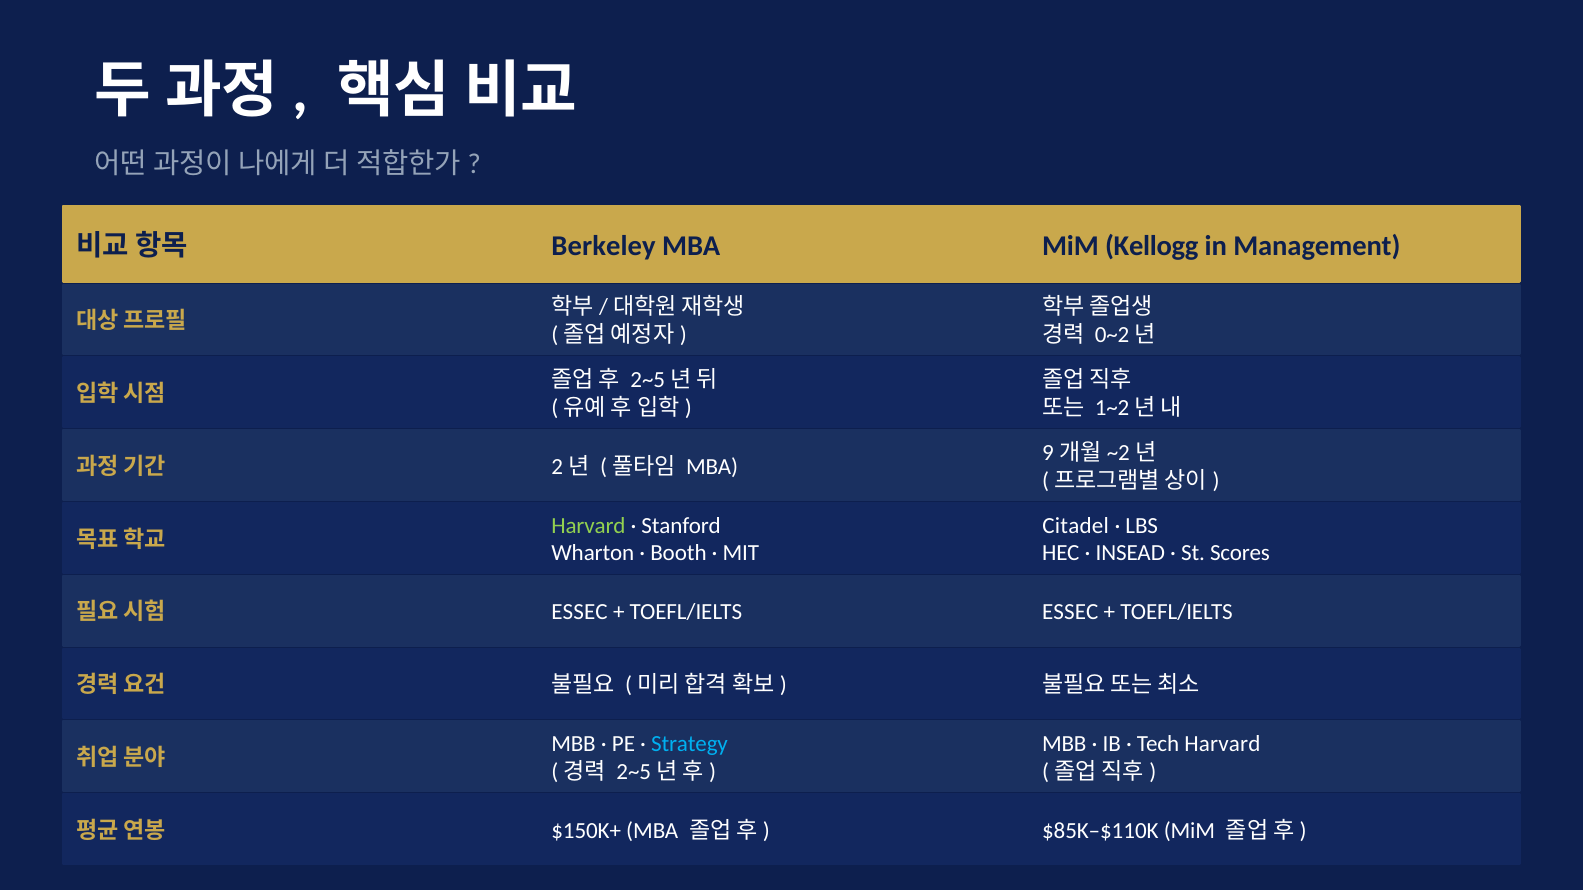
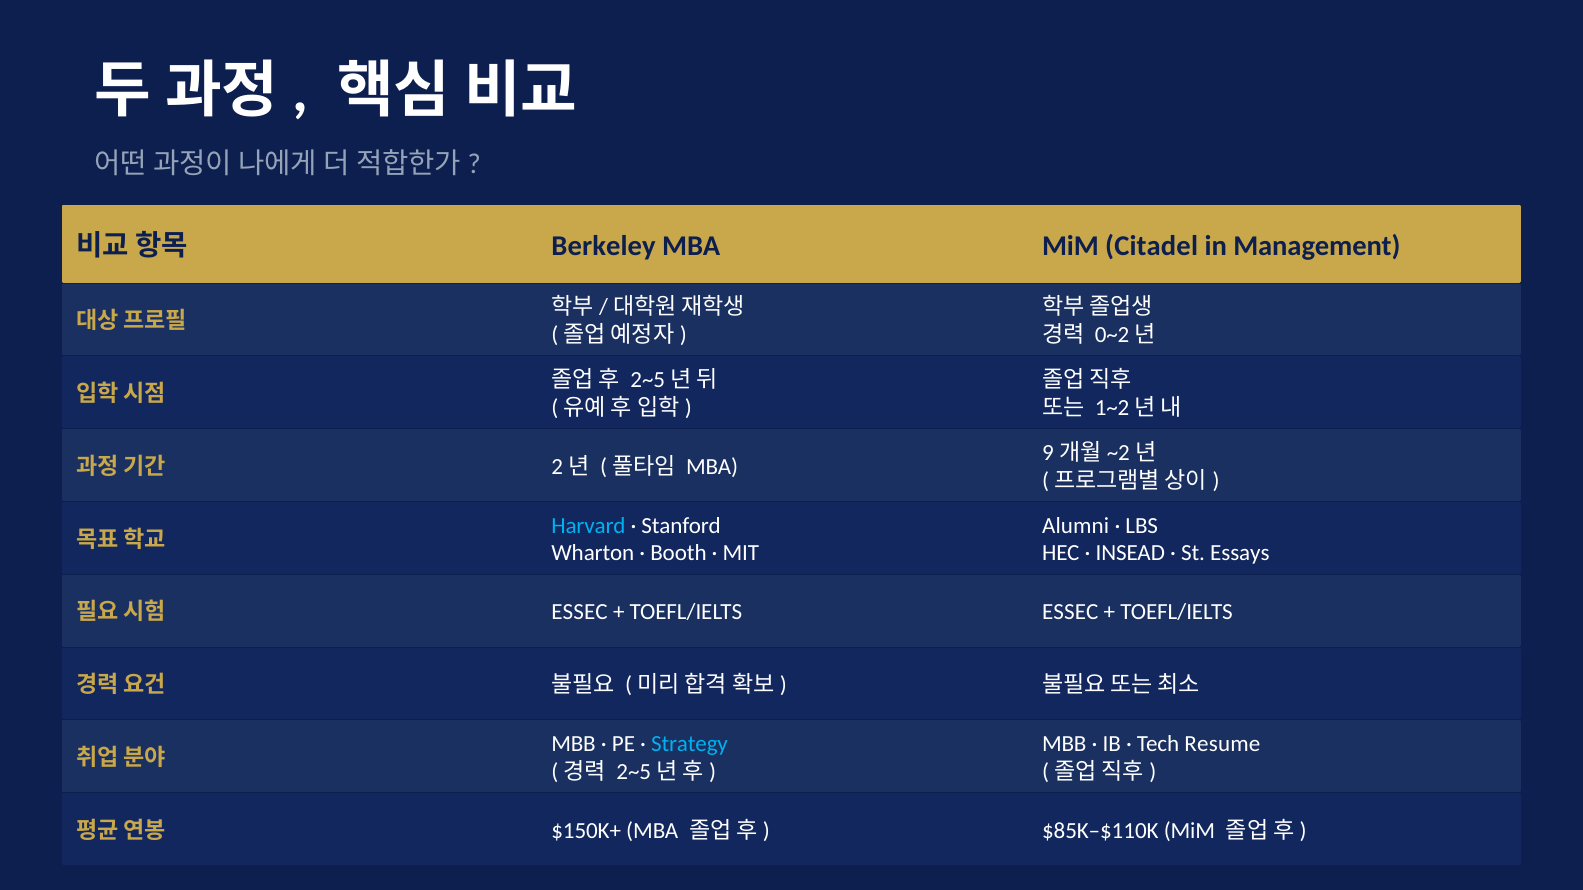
Kellogg: Kellogg -> Citadel
Harvard at (588, 526) colour: light green -> light blue
Citadel: Citadel -> Alumni
Scores: Scores -> Essays
Tech Harvard: Harvard -> Resume
